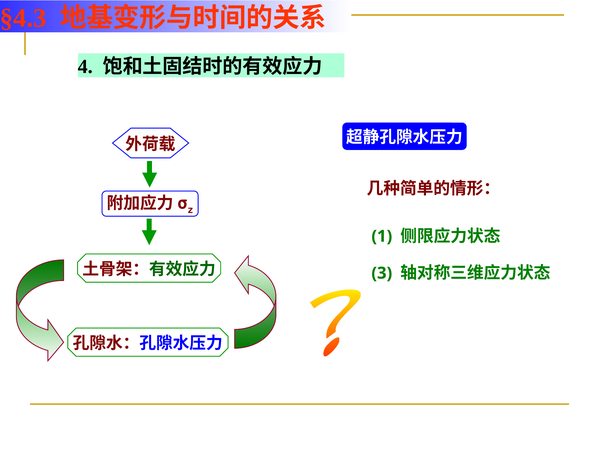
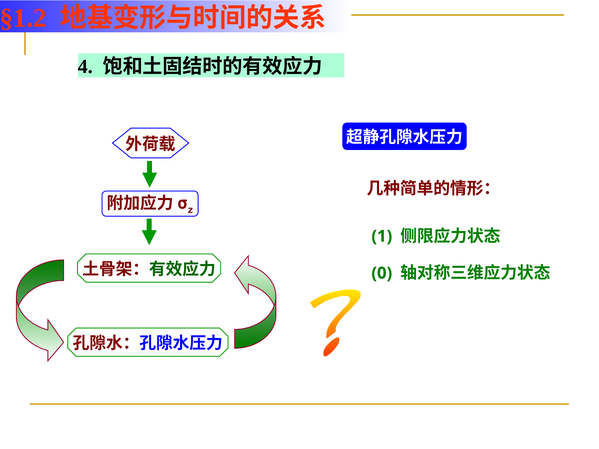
§4.3: §4.3 -> §1.2
3: 3 -> 0
